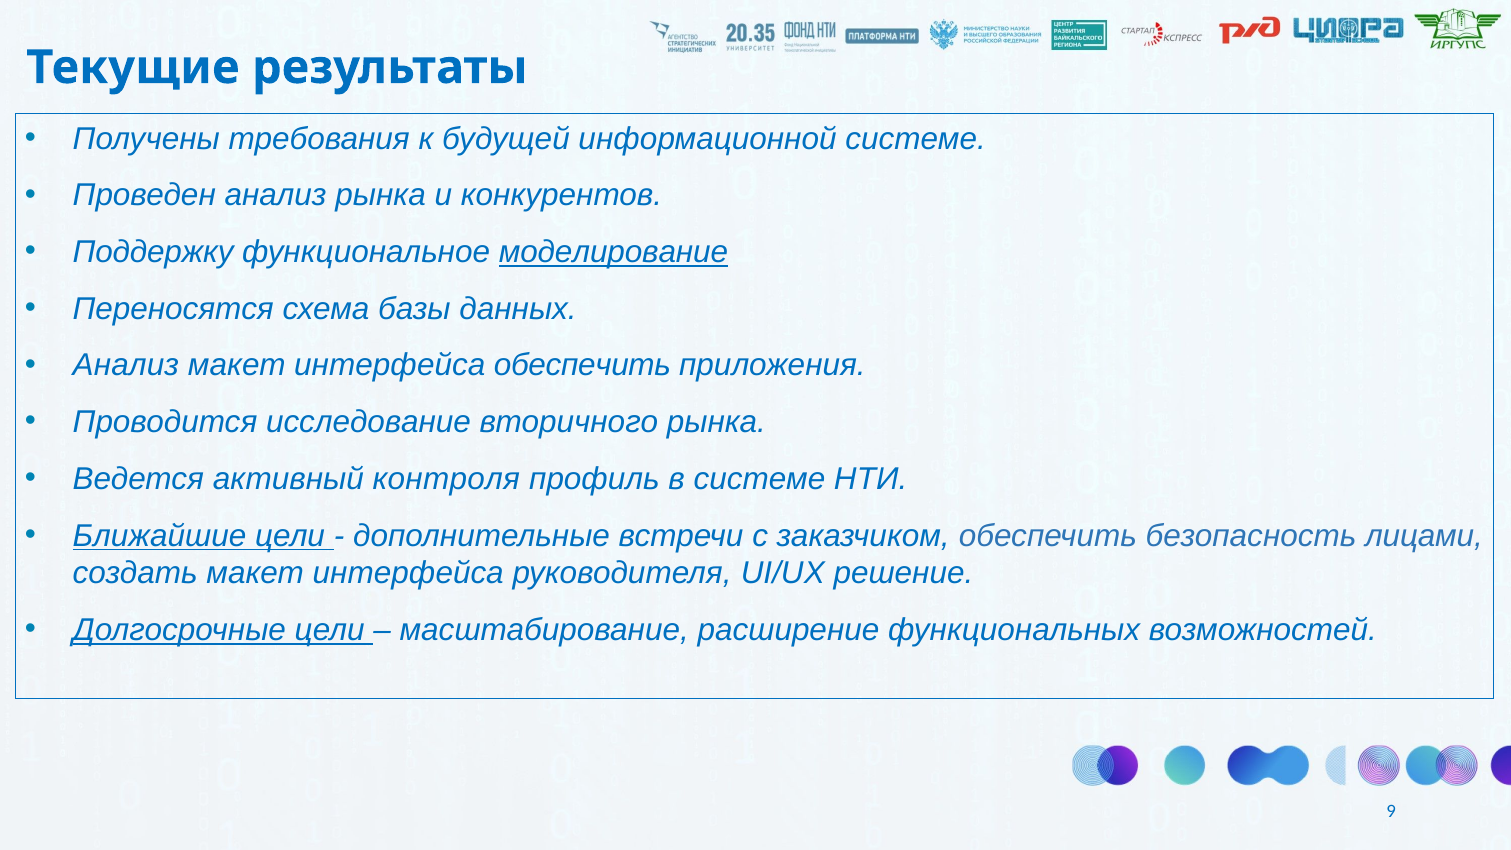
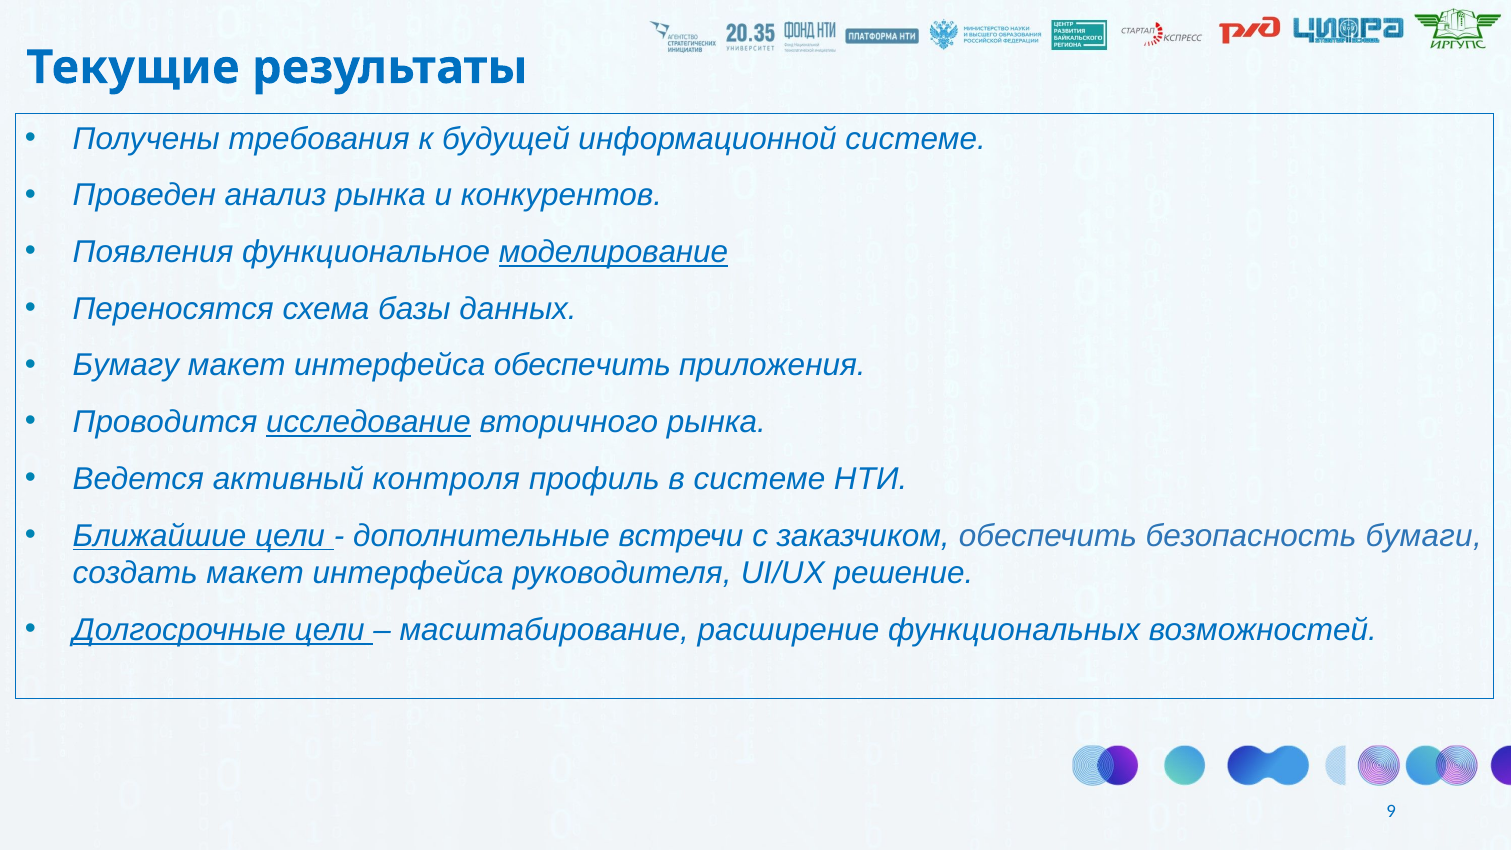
Поддержку: Поддержку -> Появления
Анализ at (126, 365): Анализ -> Бумагу
исследование underline: none -> present
лицами: лицами -> бумаги
